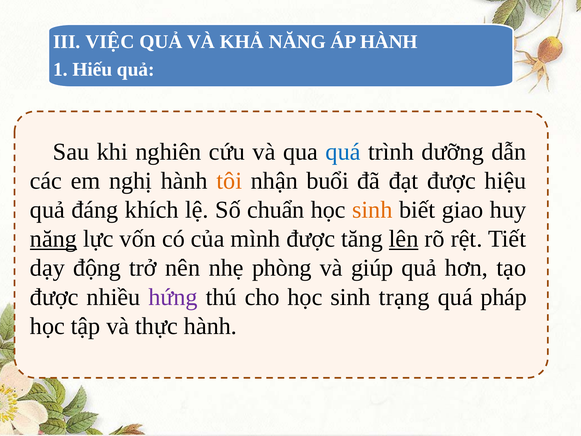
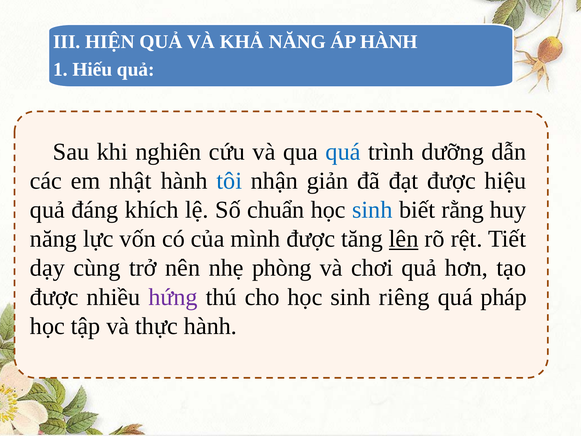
VIỆC: VIỆC -> HIỆN
nghị: nghị -> nhật
tôi colour: orange -> blue
buổi: buổi -> giản
sinh at (372, 210) colour: orange -> blue
giao: giao -> rằng
năng at (53, 239) underline: present -> none
động: động -> cùng
giúp: giúp -> chơi
trạng: trạng -> riêng
